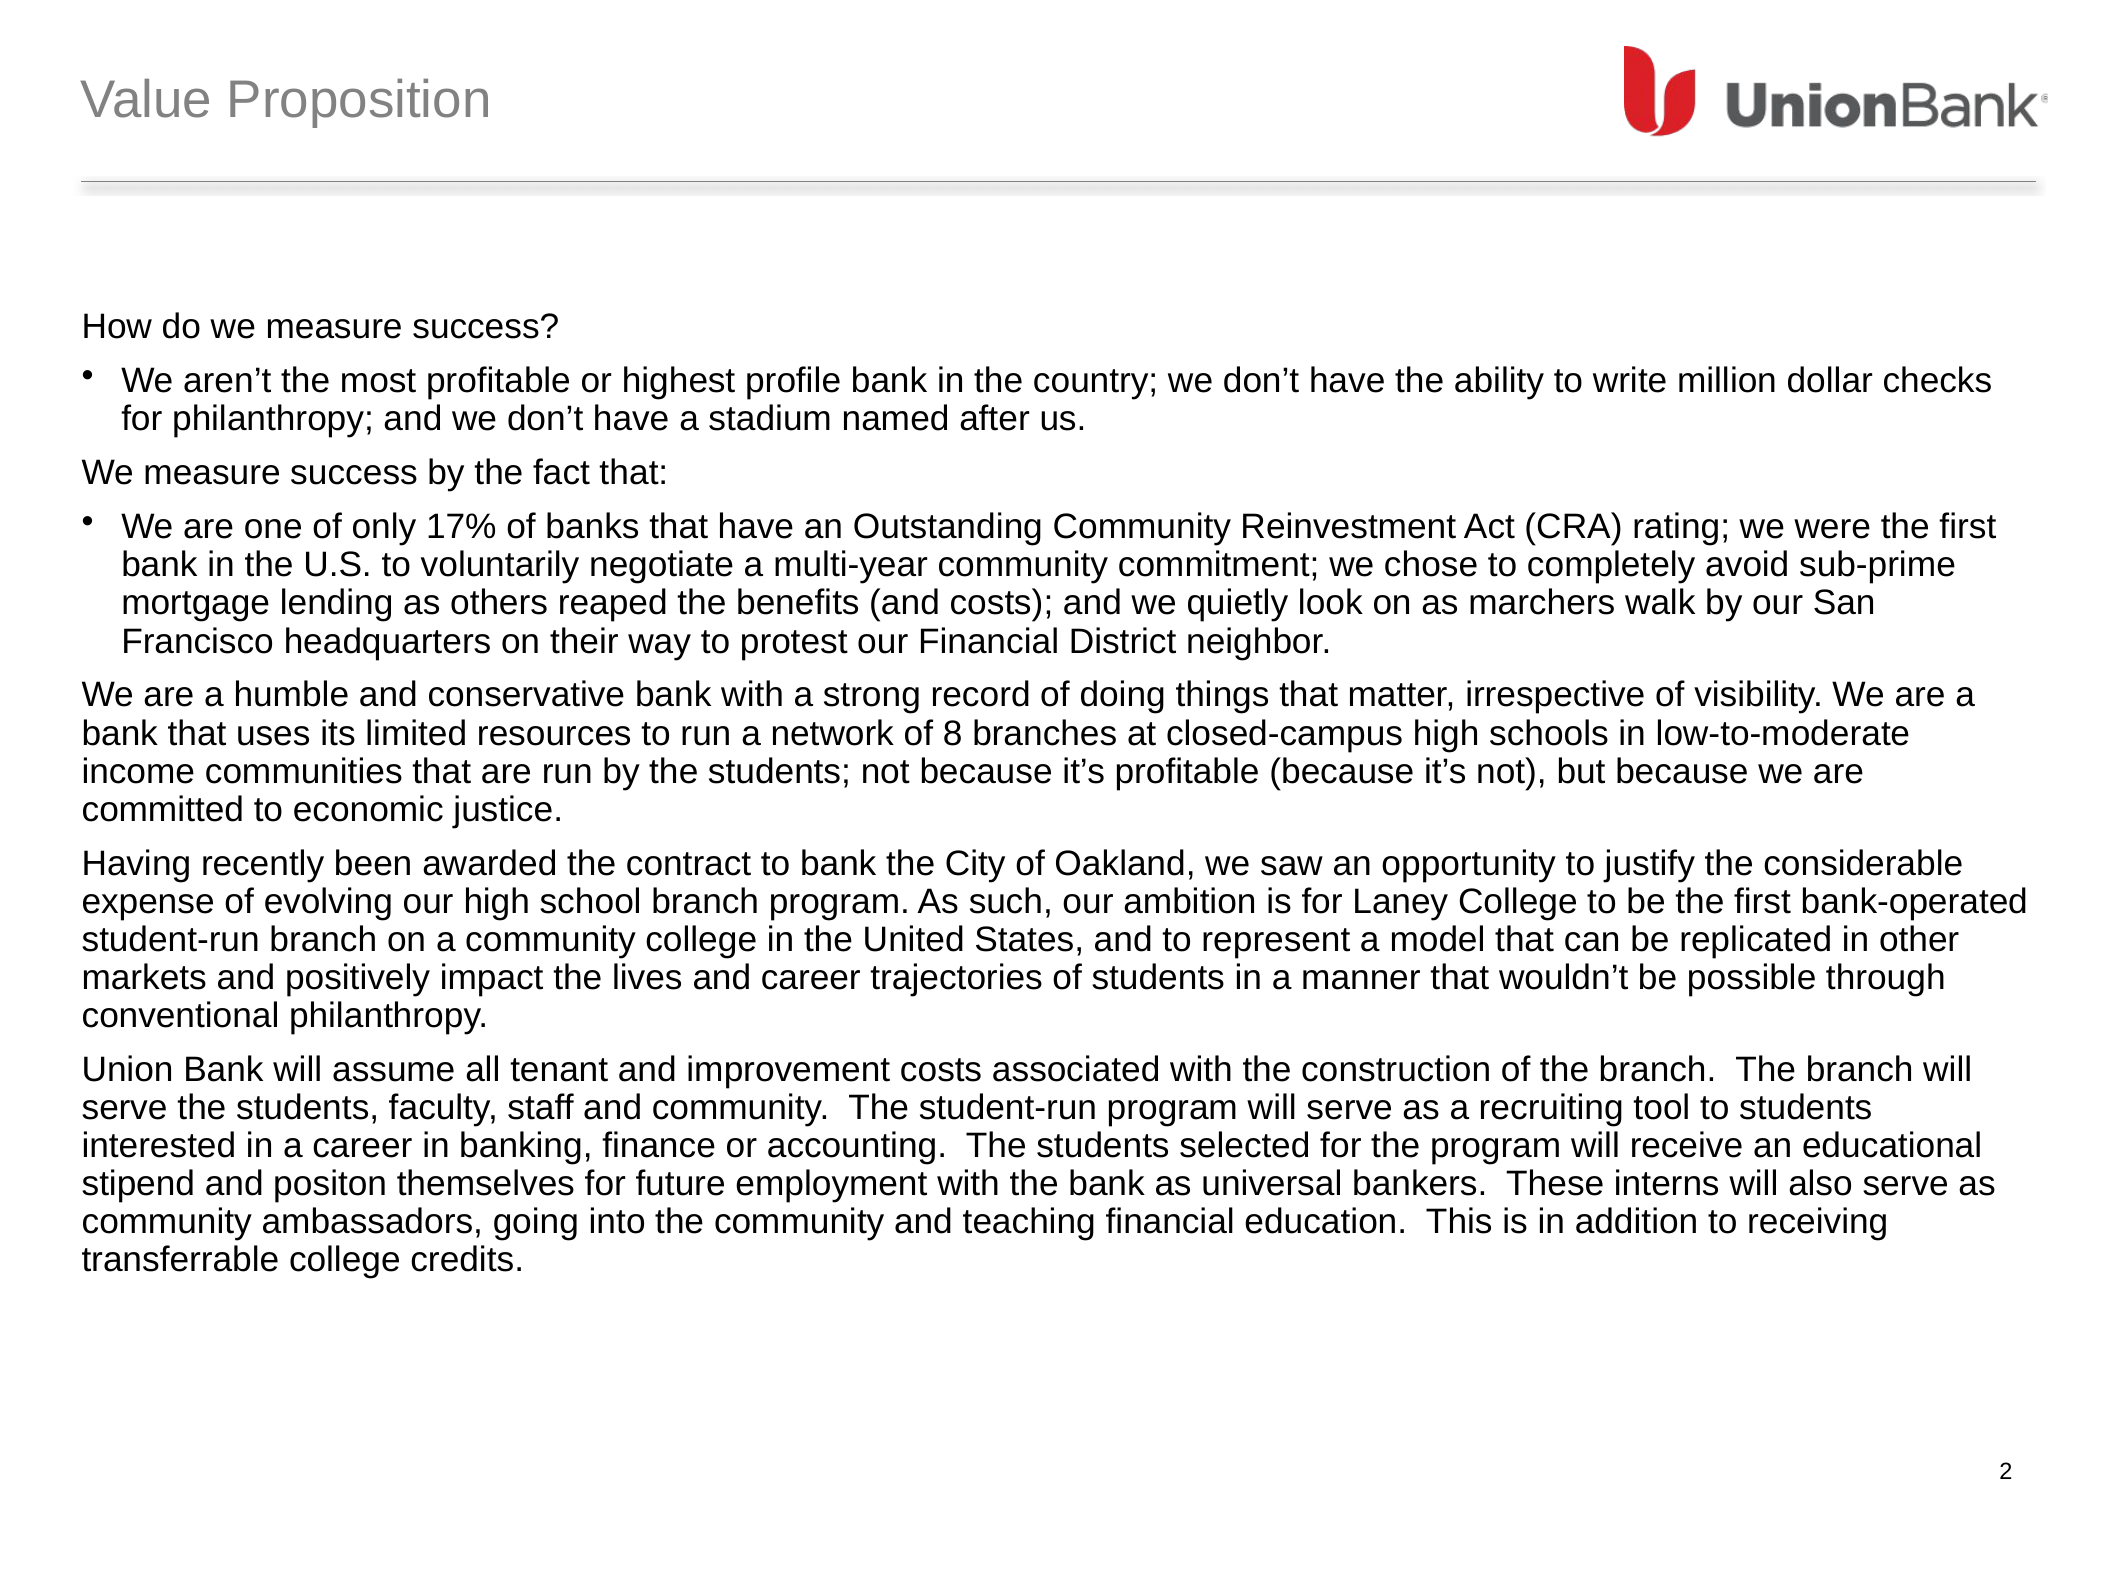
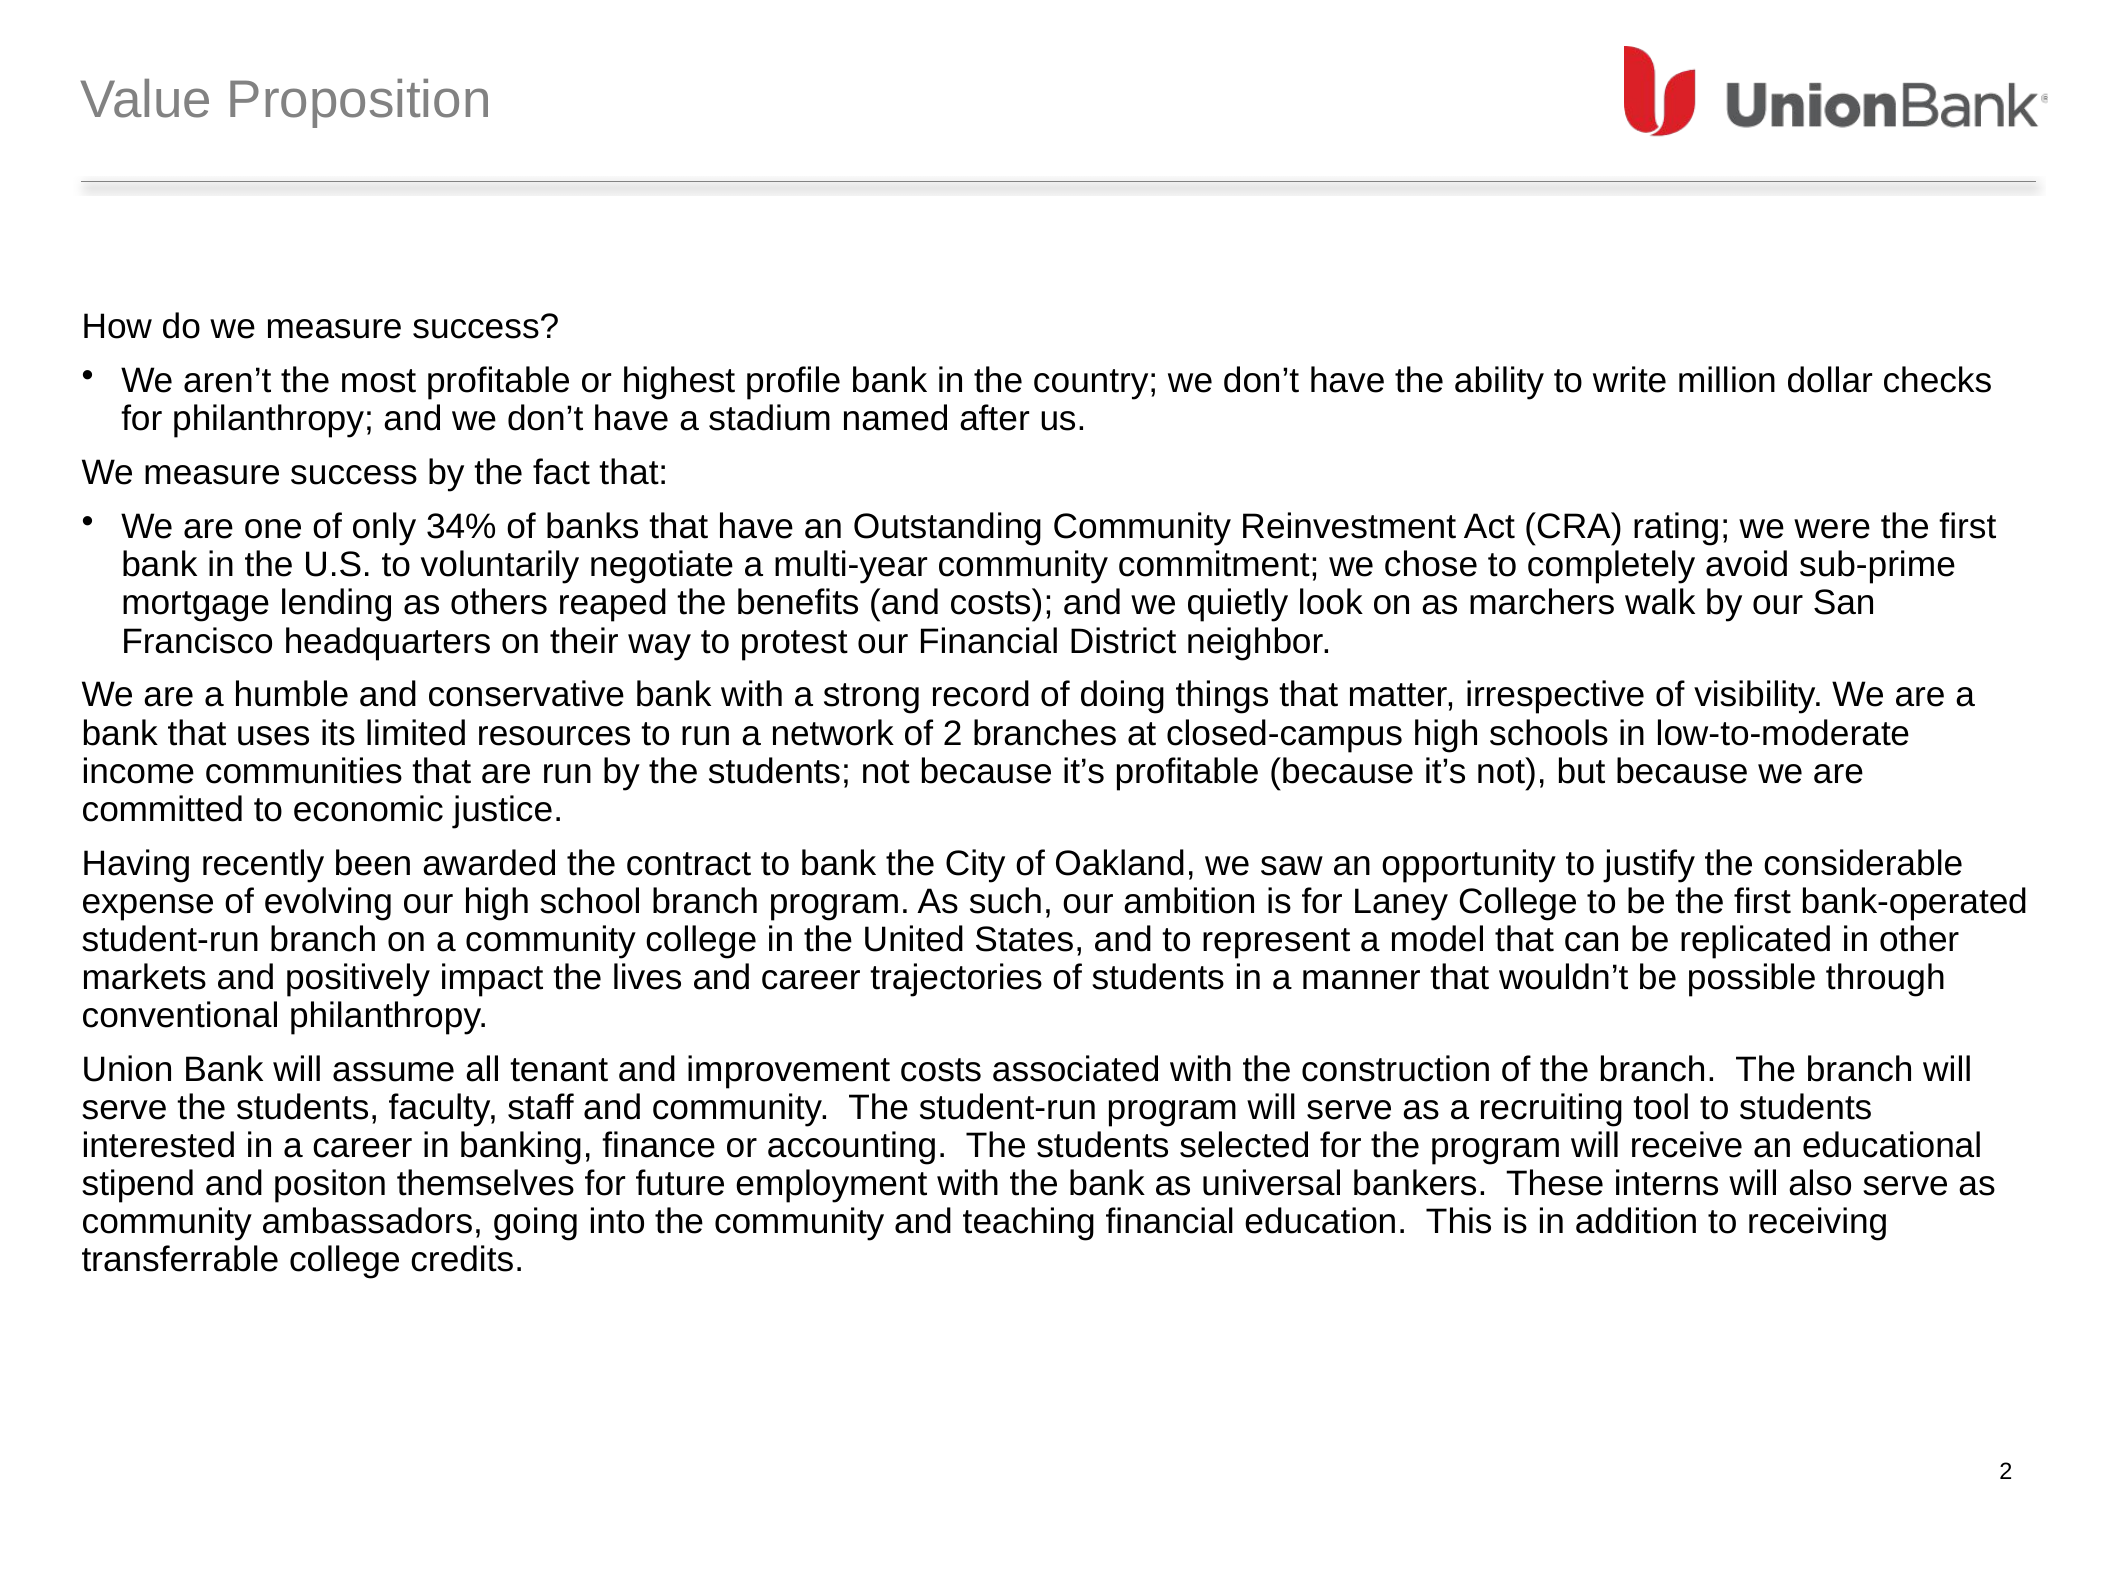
17%: 17% -> 34%
of 8: 8 -> 2
